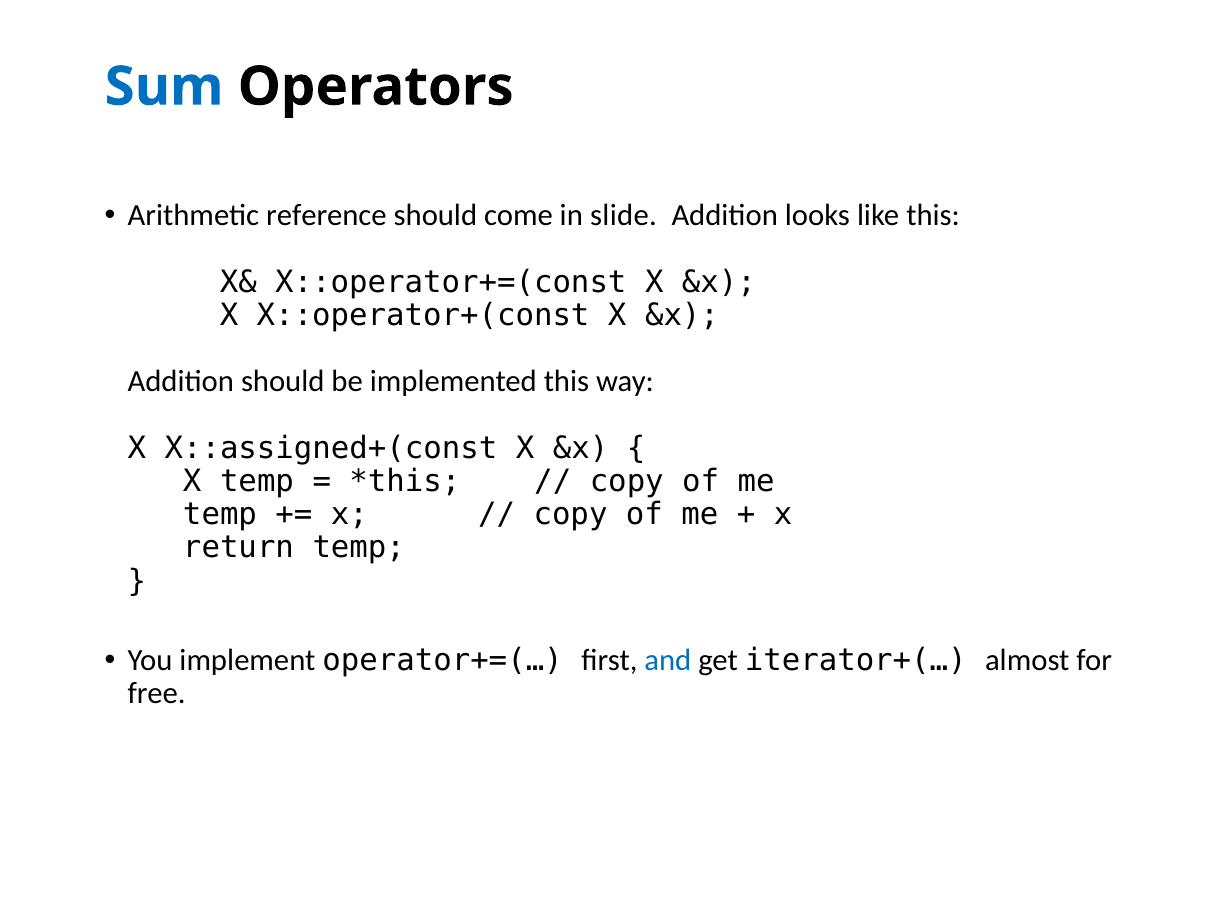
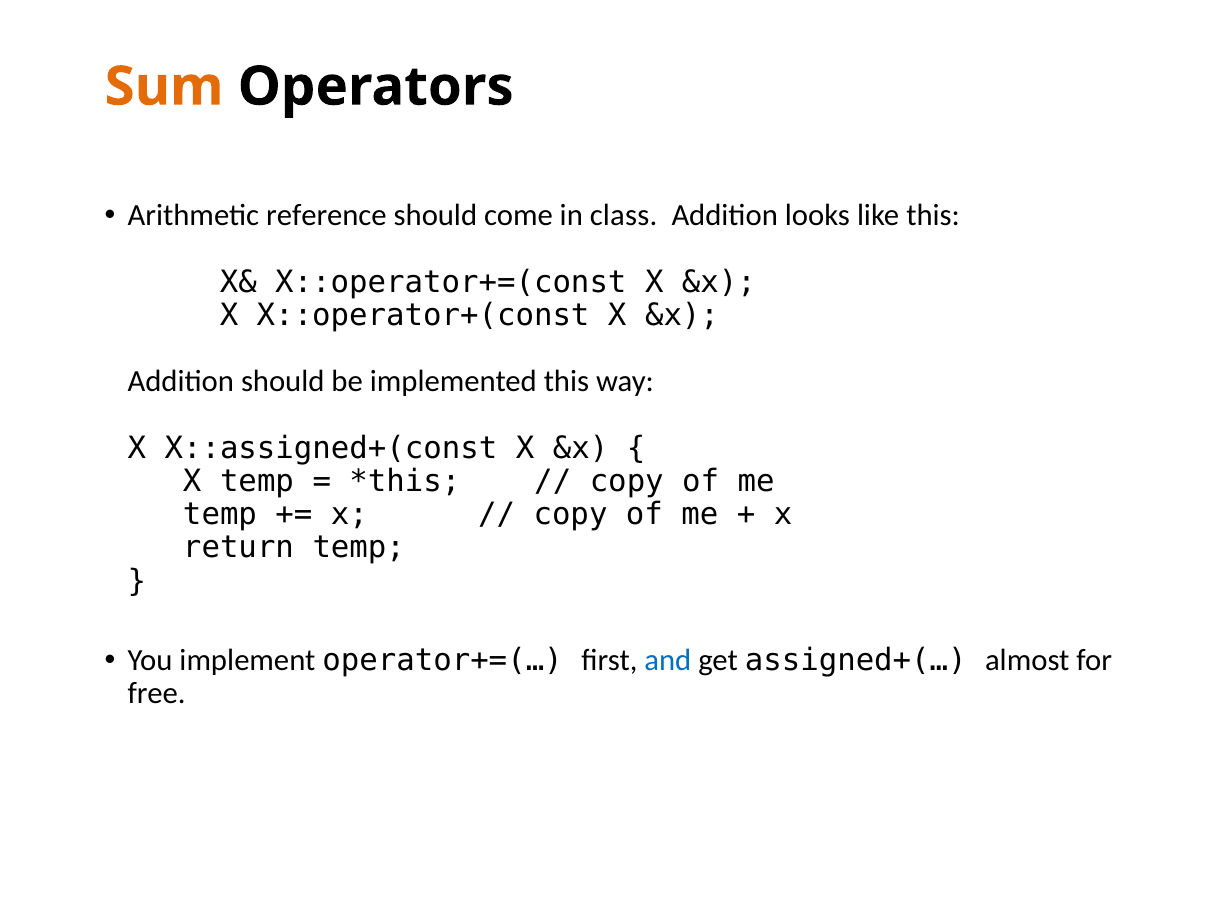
Sum colour: blue -> orange
slide: slide -> class
iterator+(…: iterator+(… -> assigned+(…
